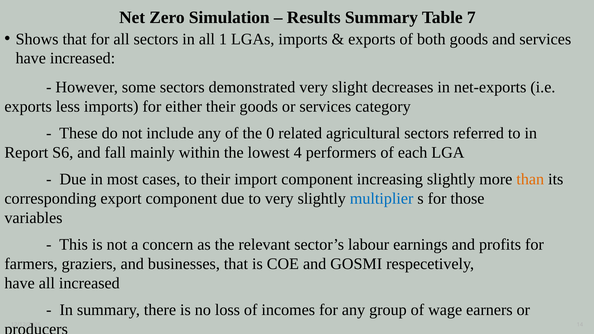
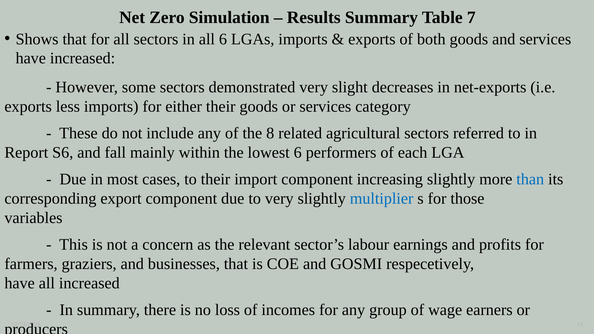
all 1: 1 -> 6
0: 0 -> 8
lowest 4: 4 -> 6
than colour: orange -> blue
